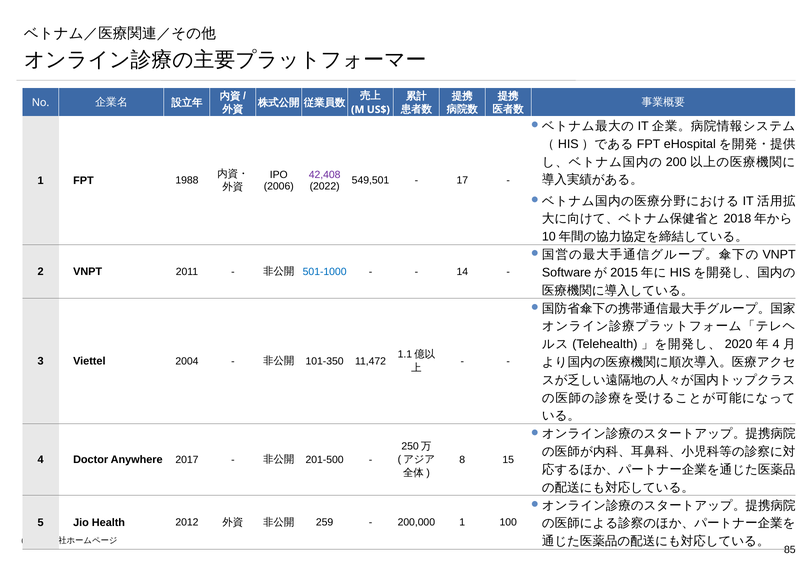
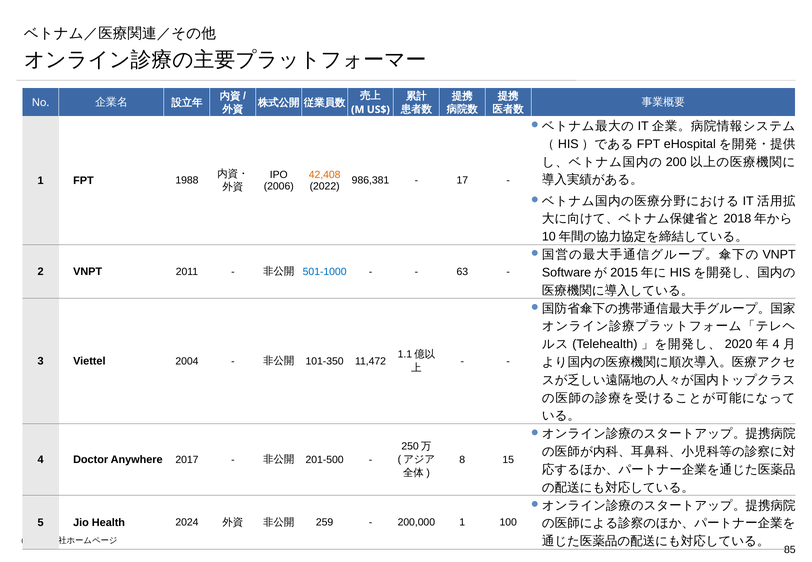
42,408 colour: purple -> orange
549,501: 549,501 -> 986,381
14: 14 -> 63
2012: 2012 -> 2024
